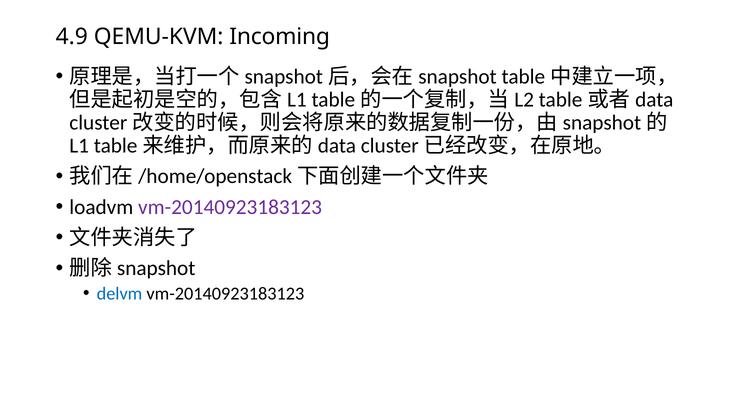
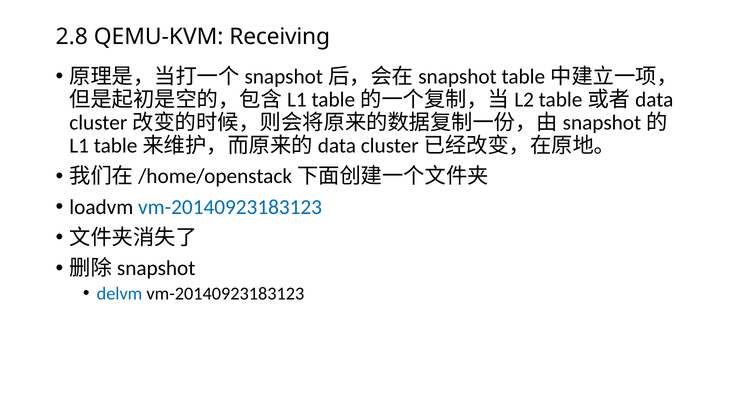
4.9: 4.9 -> 2.8
Incoming: Incoming -> Receiving
vm-20140923183123 at (230, 207) colour: purple -> blue
